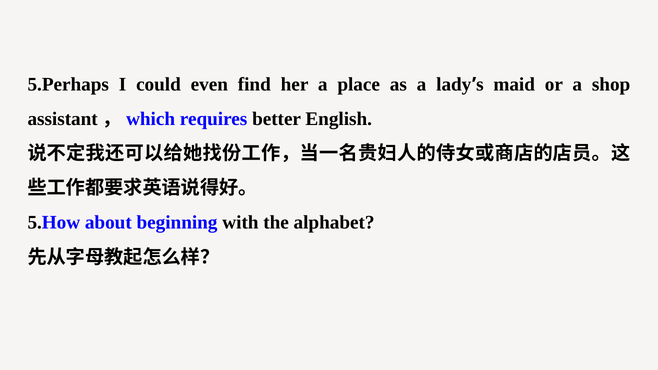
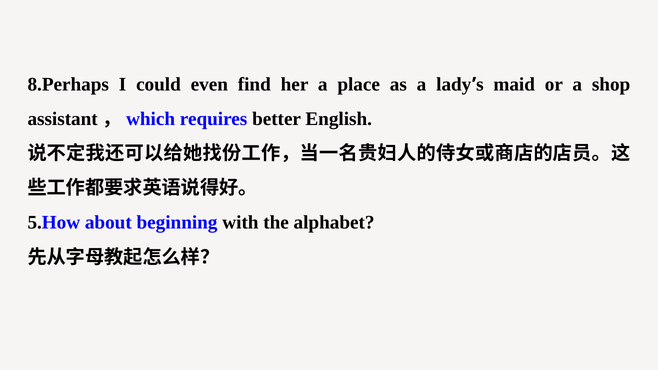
5.Perhaps: 5.Perhaps -> 8.Perhaps
